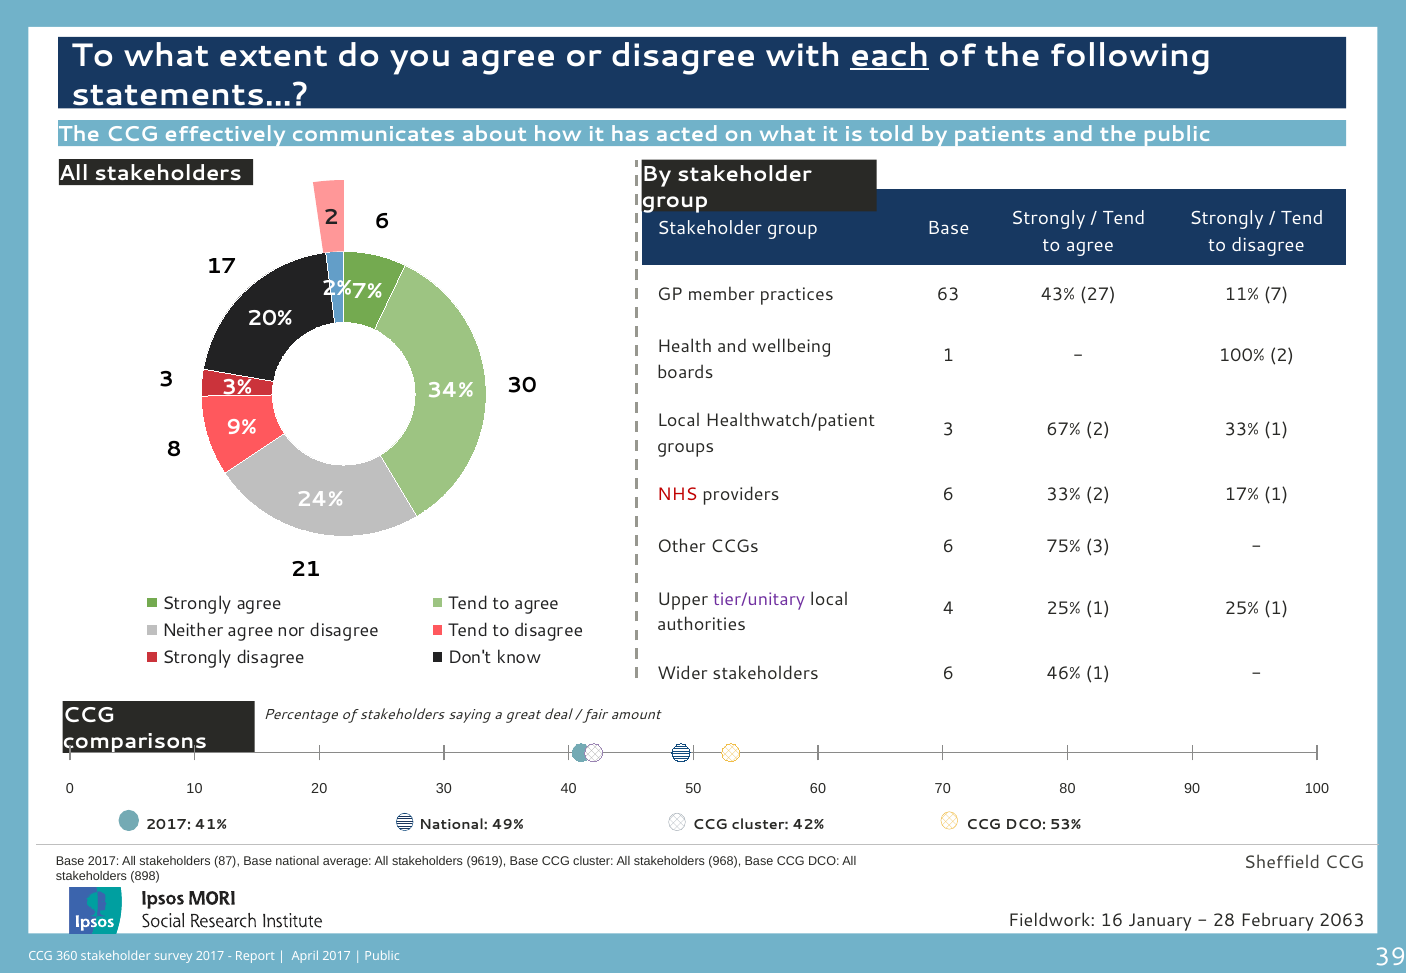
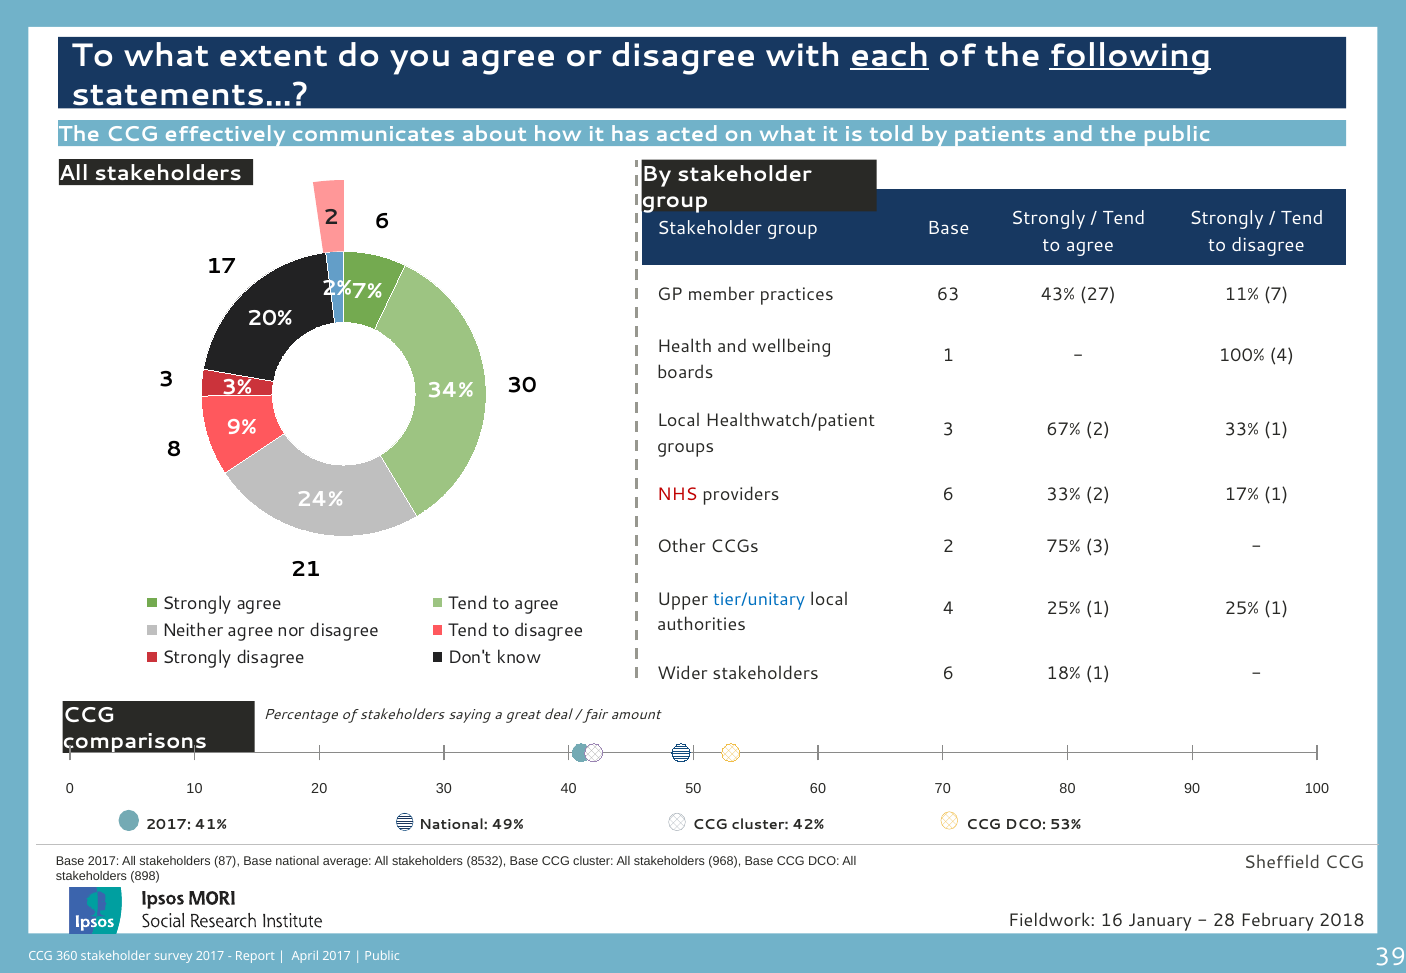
following underline: none -> present
100% 2: 2 -> 4
CCGs 6: 6 -> 2
tier/unitary colour: purple -> blue
46%: 46% -> 18%
9619: 9619 -> 8532
2063: 2063 -> 2018
